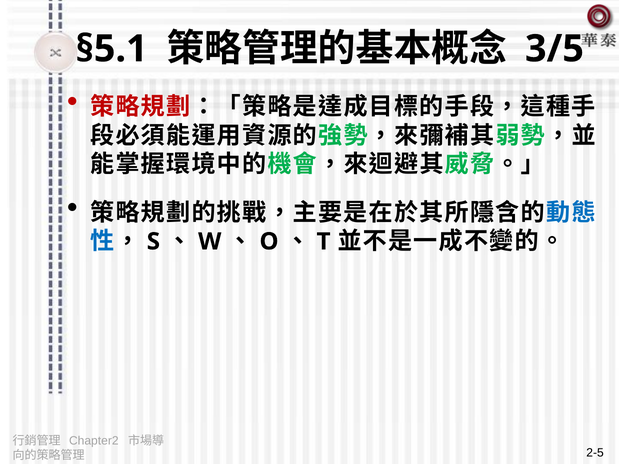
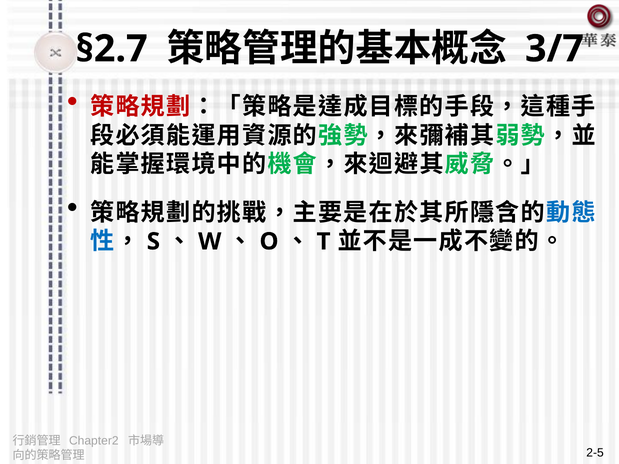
§5.1: §5.1 -> §2.7
3/5: 3/5 -> 3/7
